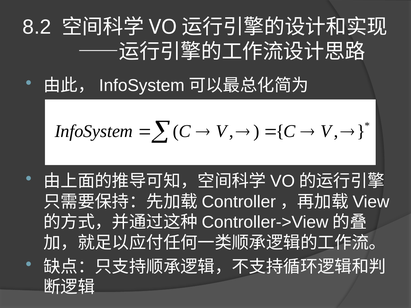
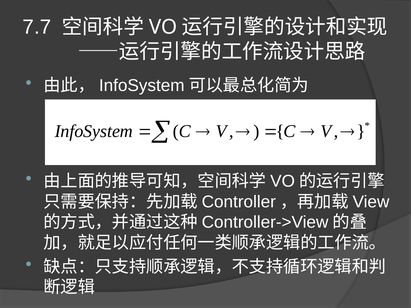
8.2: 8.2 -> 7.7
